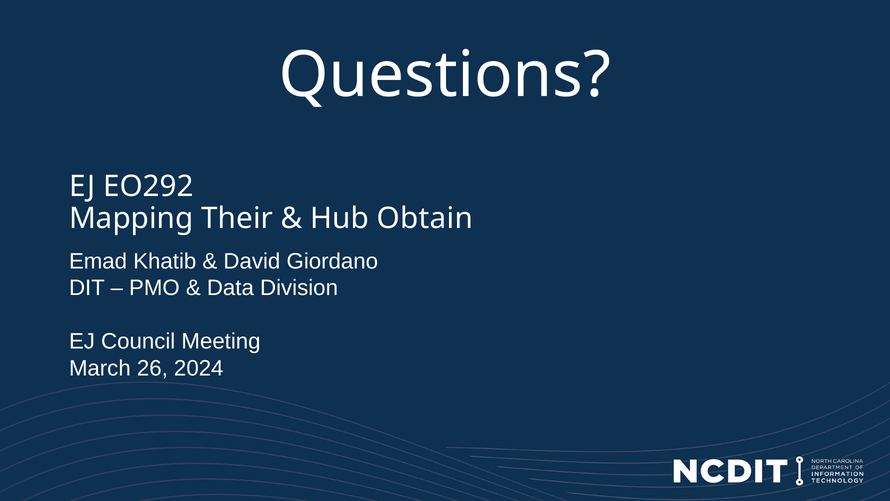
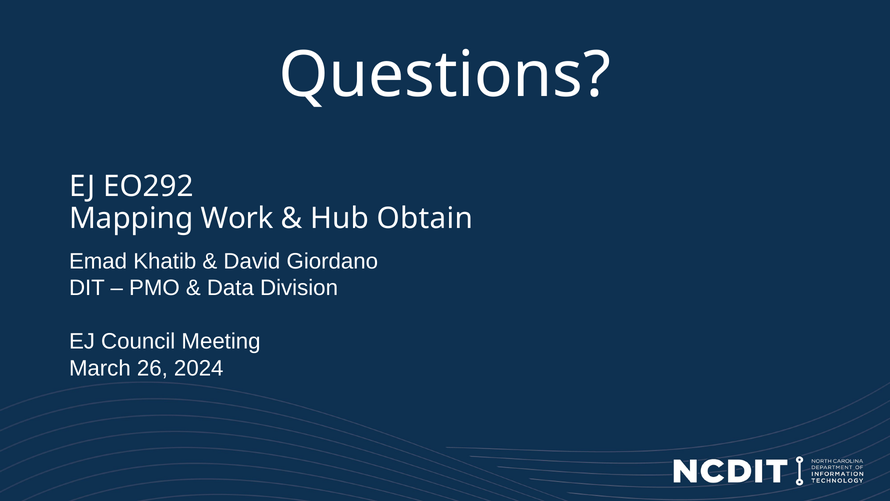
Their: Their -> Work
